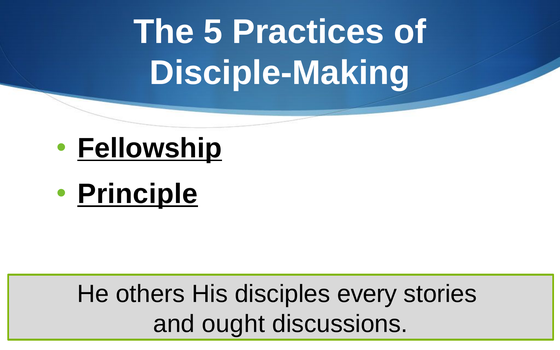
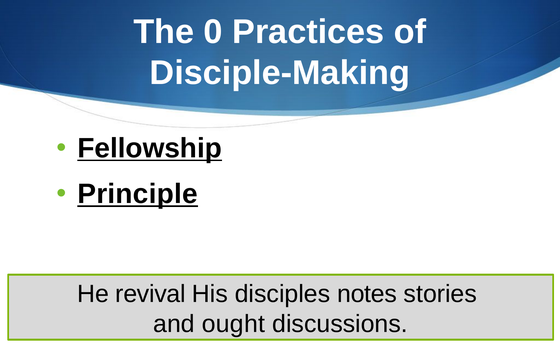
5: 5 -> 0
others: others -> revival
every: every -> notes
